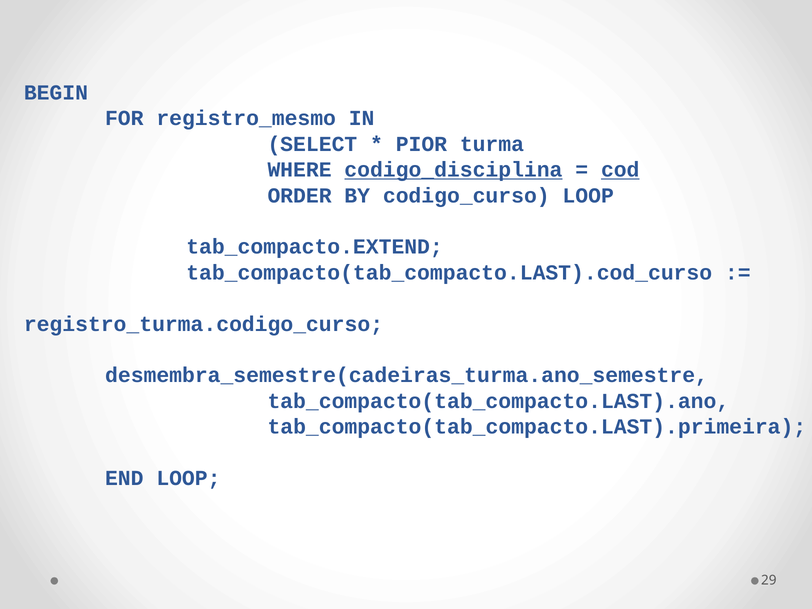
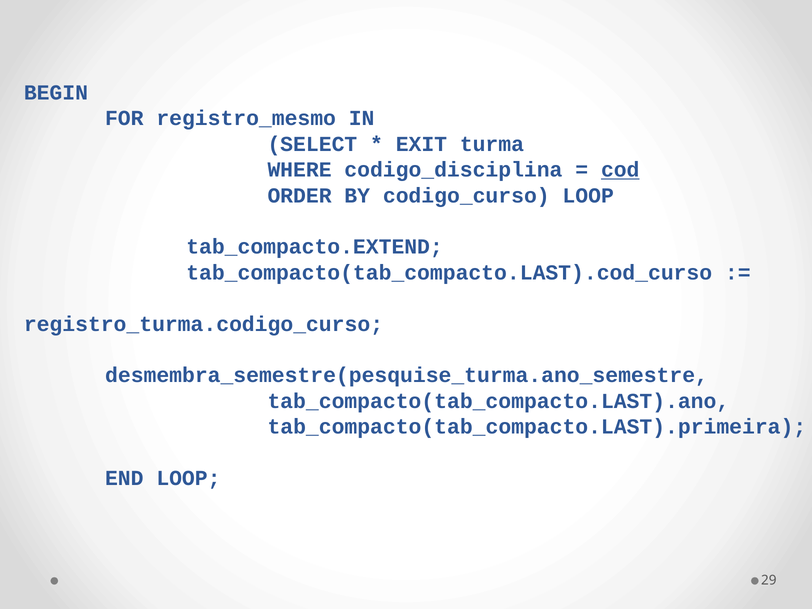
PIOR: PIOR -> EXIT
codigo_disciplina underline: present -> none
desmembra_semestre(cadeiras_turma.ano_semestre: desmembra_semestre(cadeiras_turma.ano_semestre -> desmembra_semestre(pesquise_turma.ano_semestre
